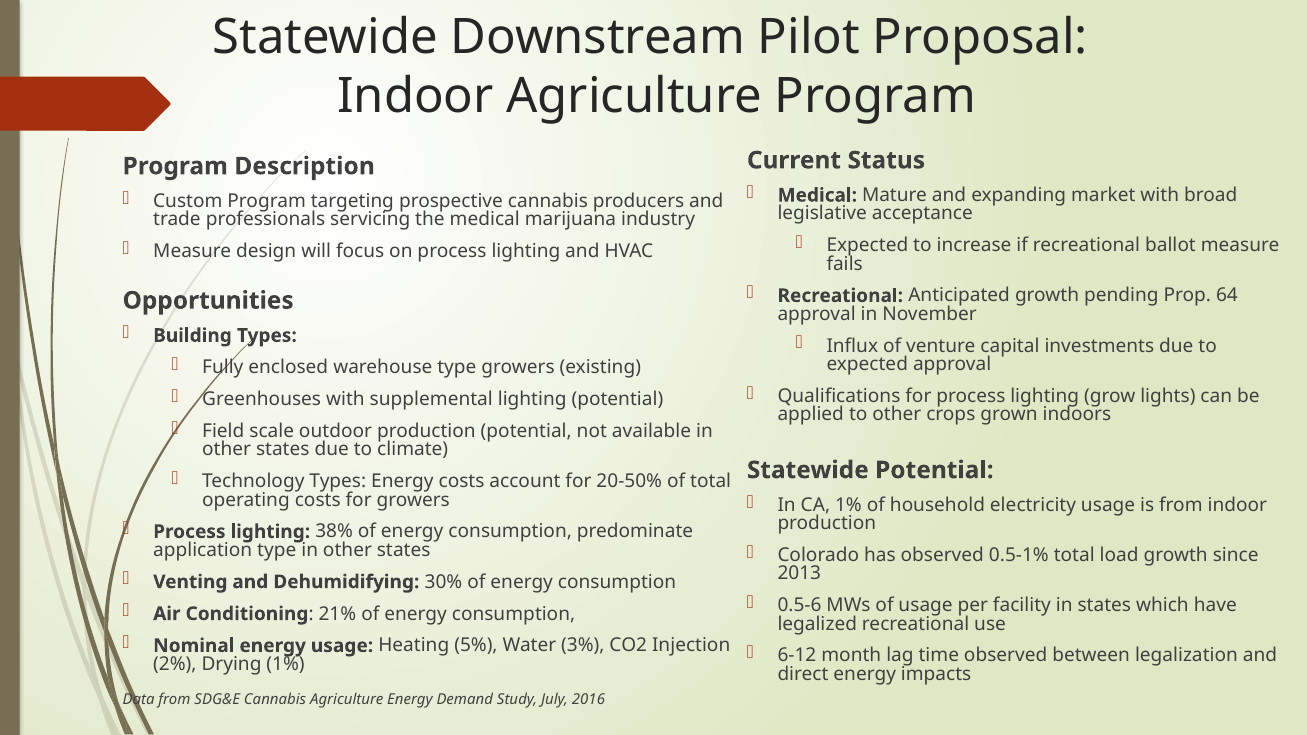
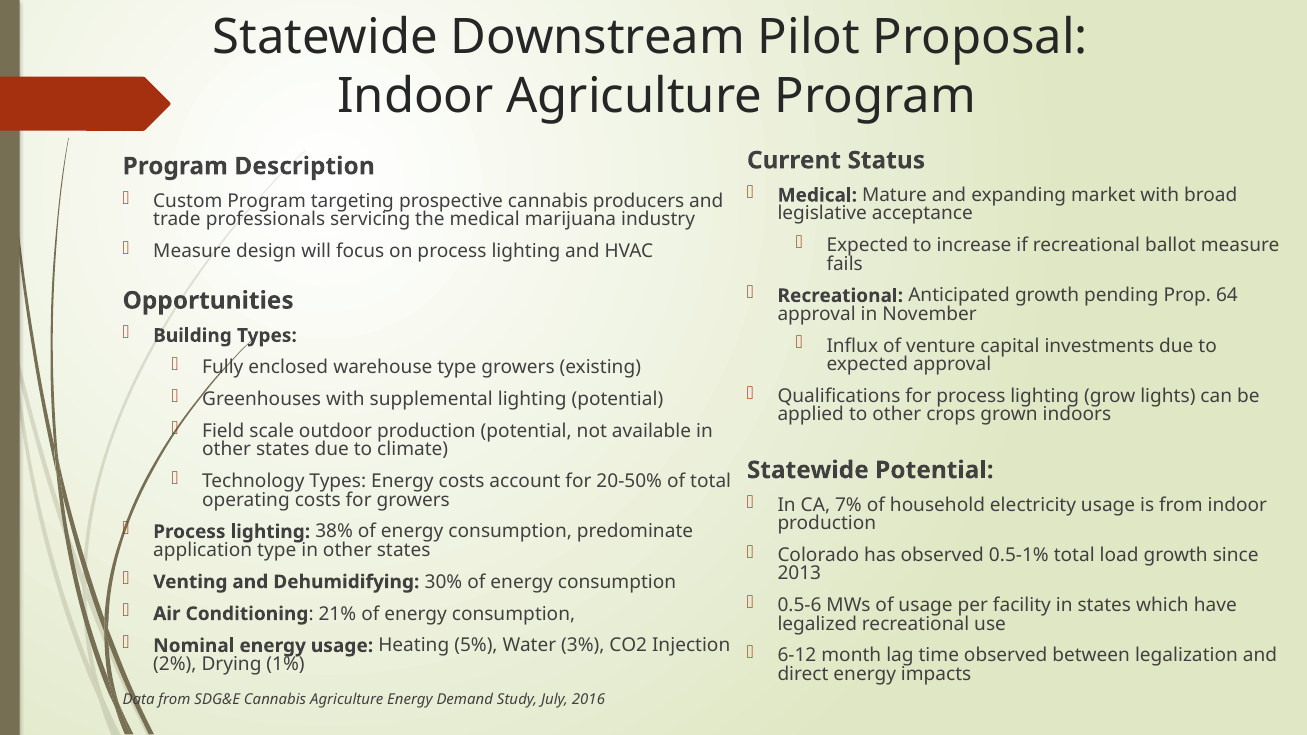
CA 1%: 1% -> 7%
